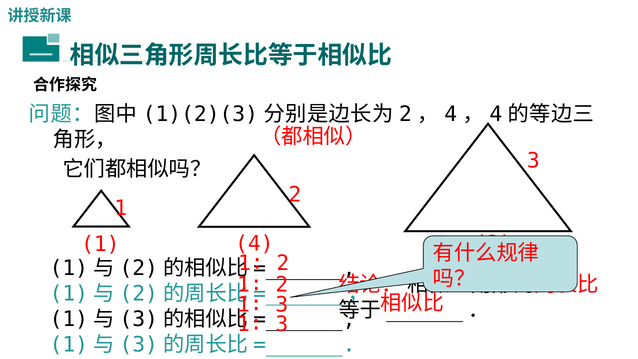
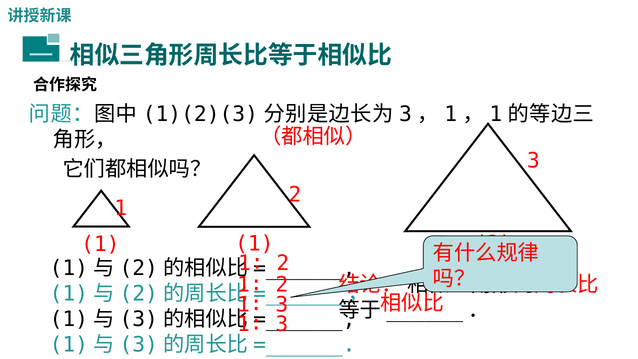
2 at (406, 114): 2 -> 3
4 at (451, 114): 4 -> 1
4 at (496, 114): 4 -> 1
1 4: 4 -> 1
